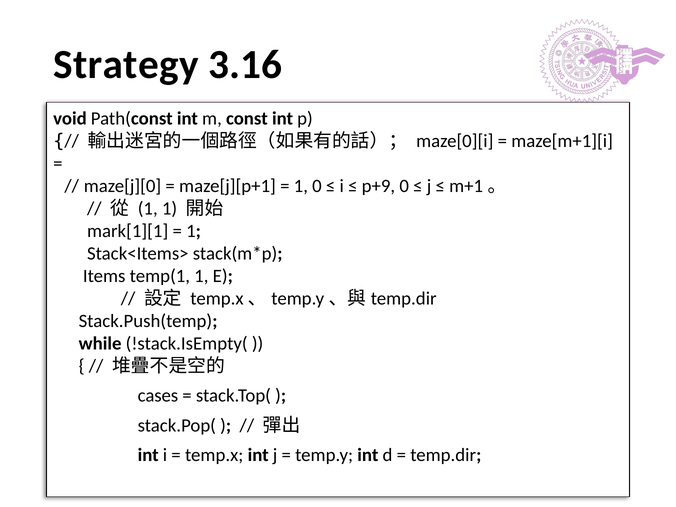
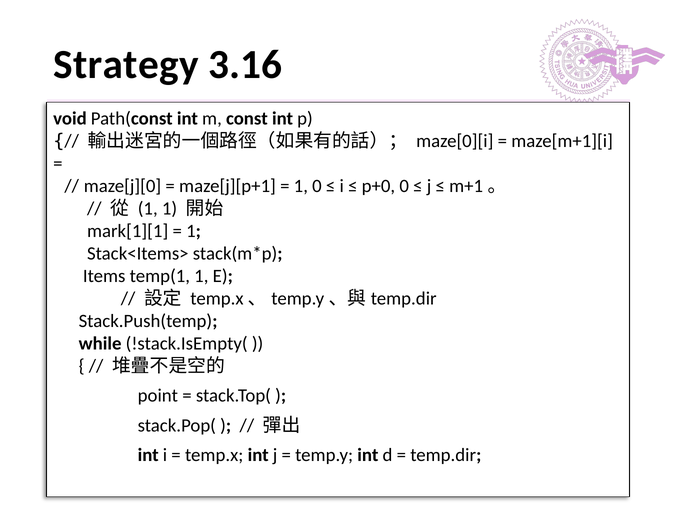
p+9: p+9 -> p+0
cases: cases -> point
